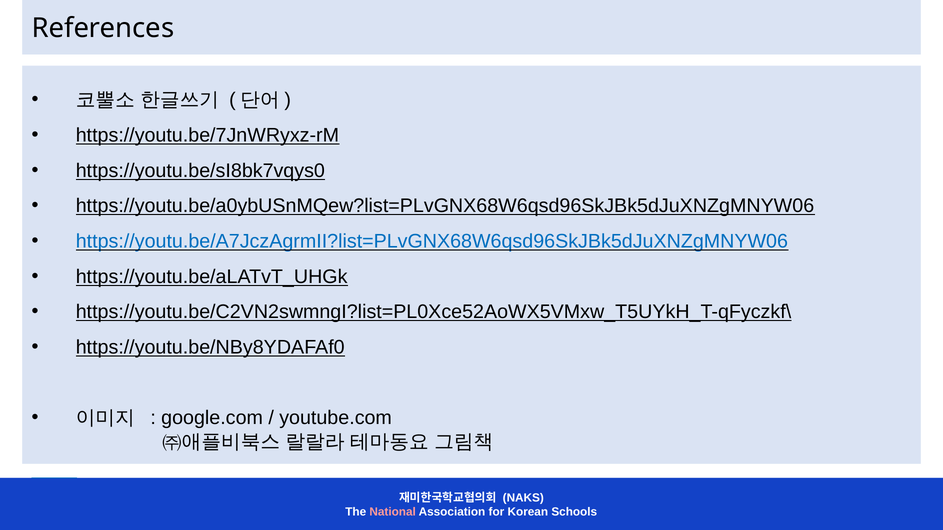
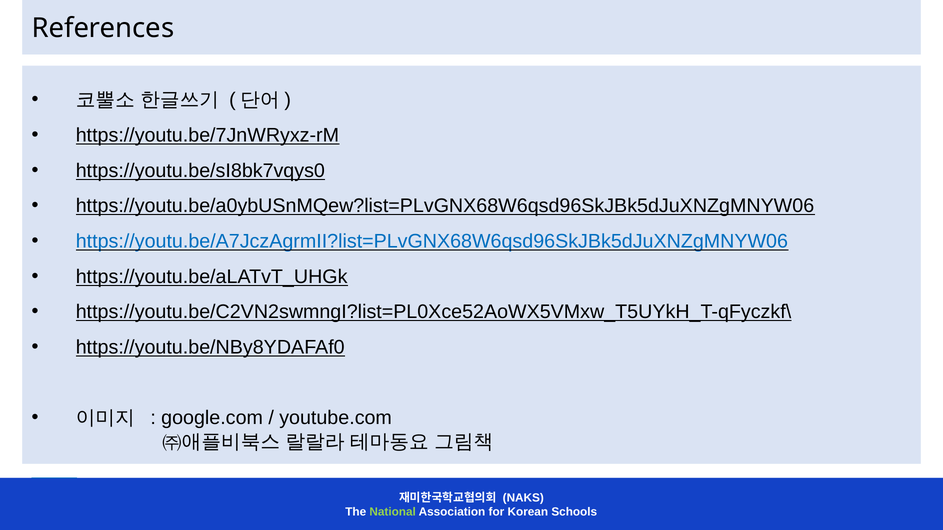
National colour: pink -> light green
